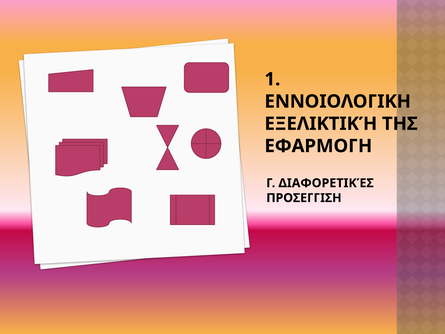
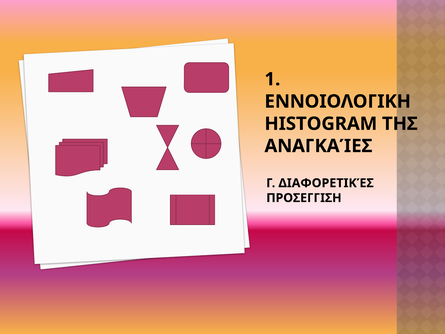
ΕΞΕΛΙΚΤΙΚΉ: ΕΞΕΛΙΚΤΙΚΉ -> HISTOGRAM
ΕΦΑΡΜΟΓΗ: ΕΦΑΡΜΟΓΗ -> ΑΝΑΓΚΑΊΕΣ
